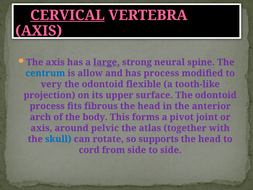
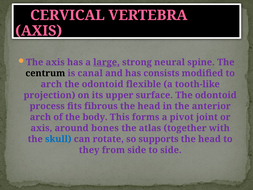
CERVICAL underline: present -> none
centrum colour: blue -> black
allow: allow -> canal
has process: process -> consists
very at (51, 84): very -> arch
pelvic: pelvic -> bones
cord: cord -> they
